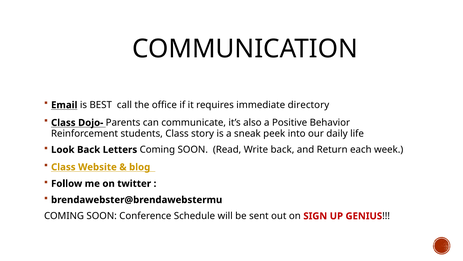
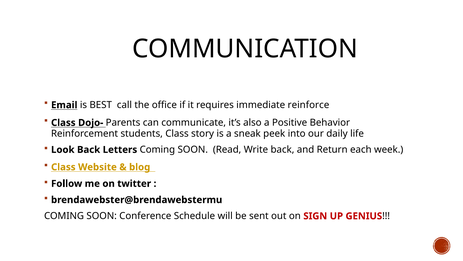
directory: directory -> reinforce
